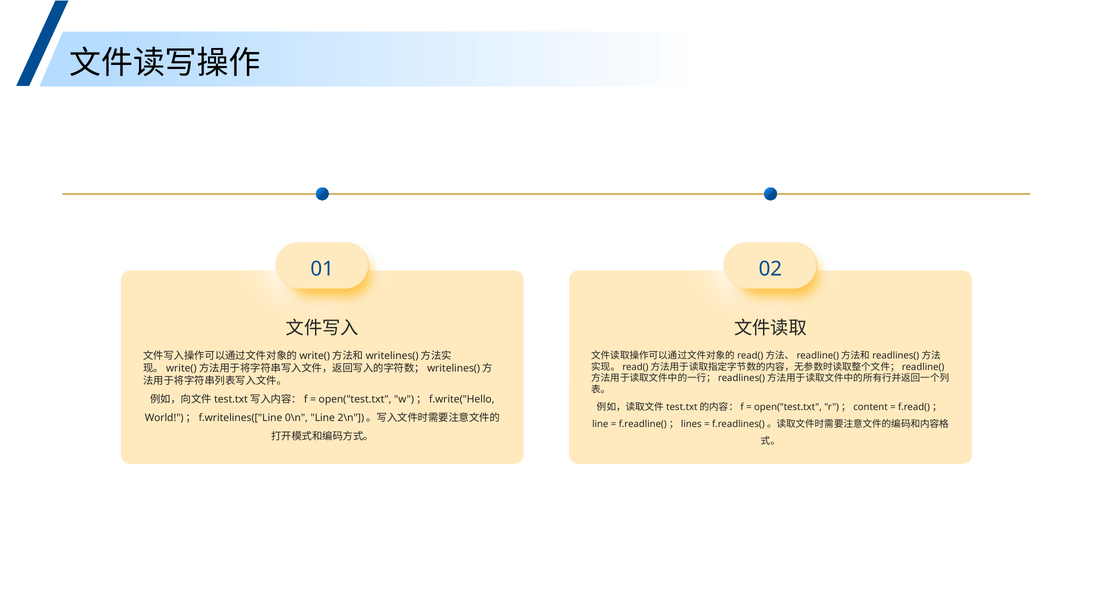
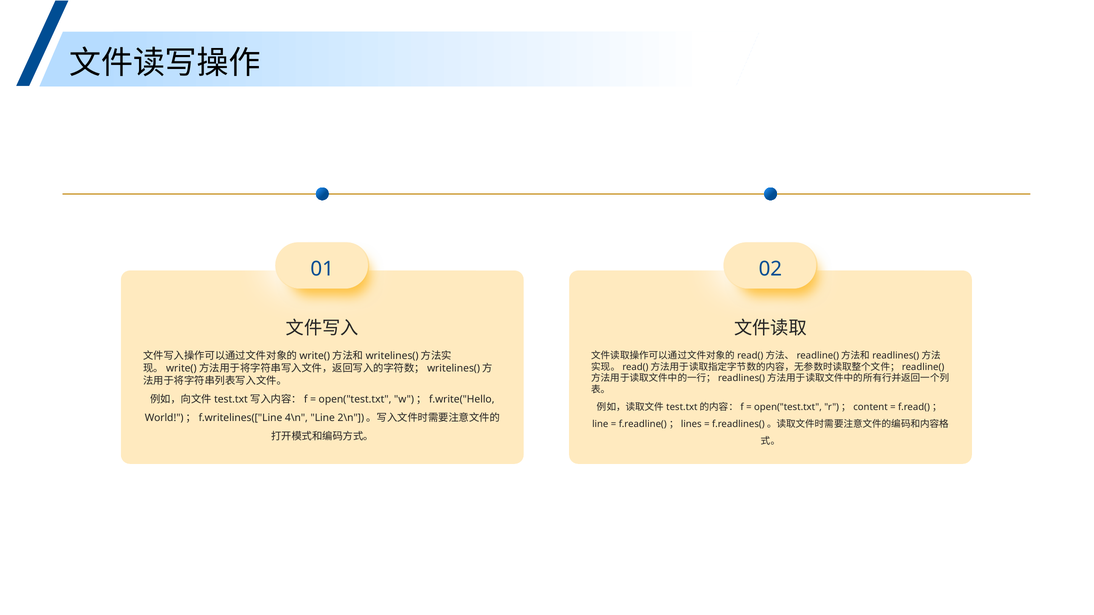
0\n: 0\n -> 4\n
